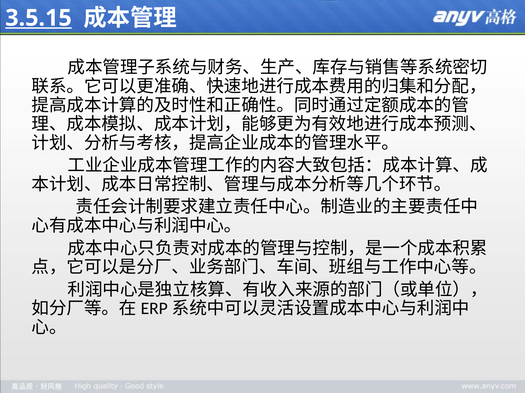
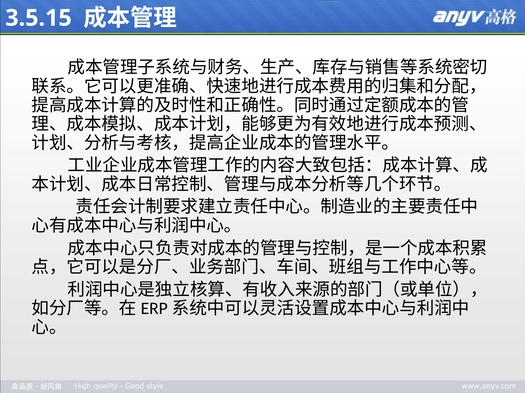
3.5.15 underline: present -> none
